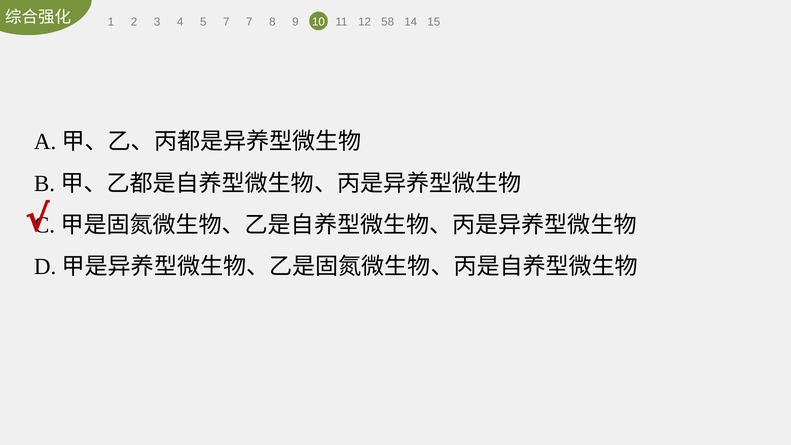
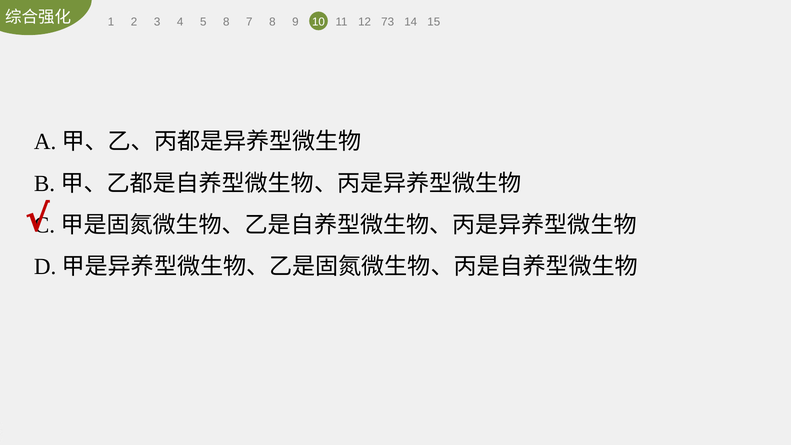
5 7: 7 -> 8
58: 58 -> 73
